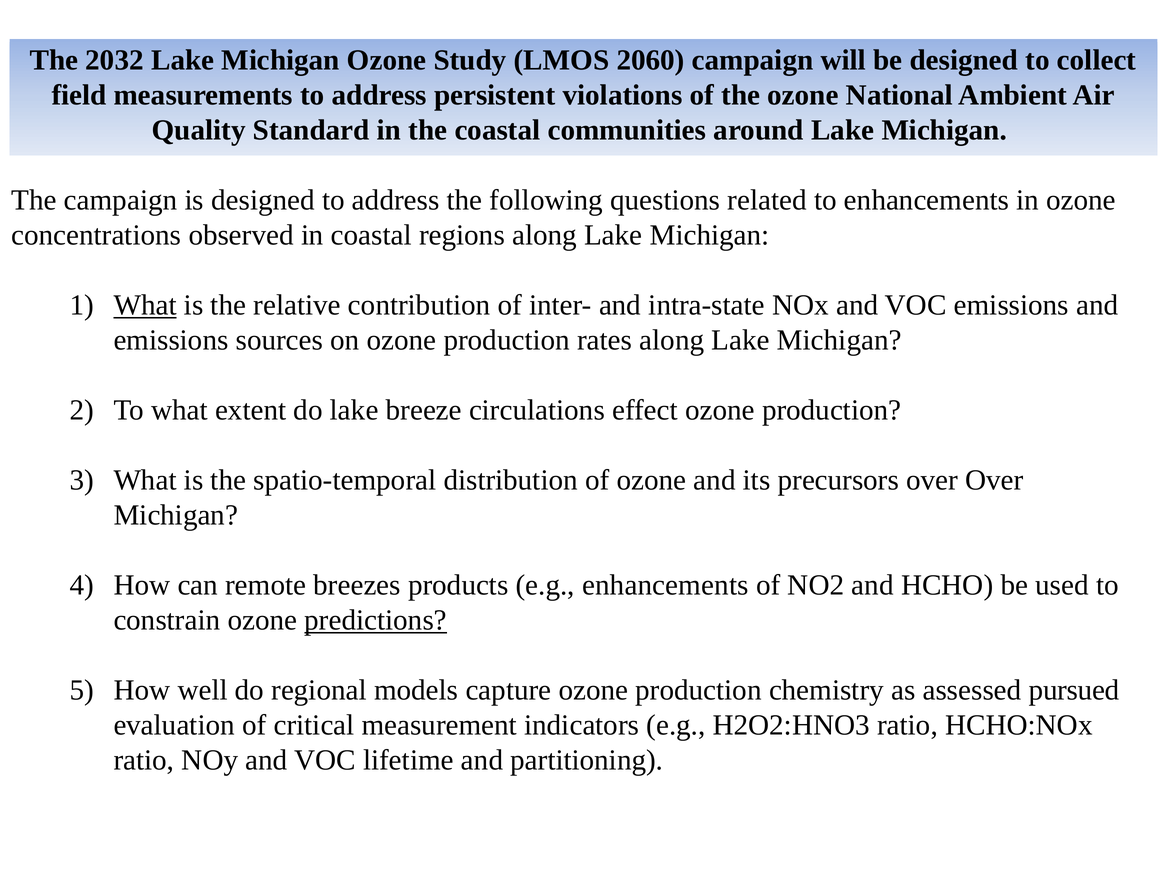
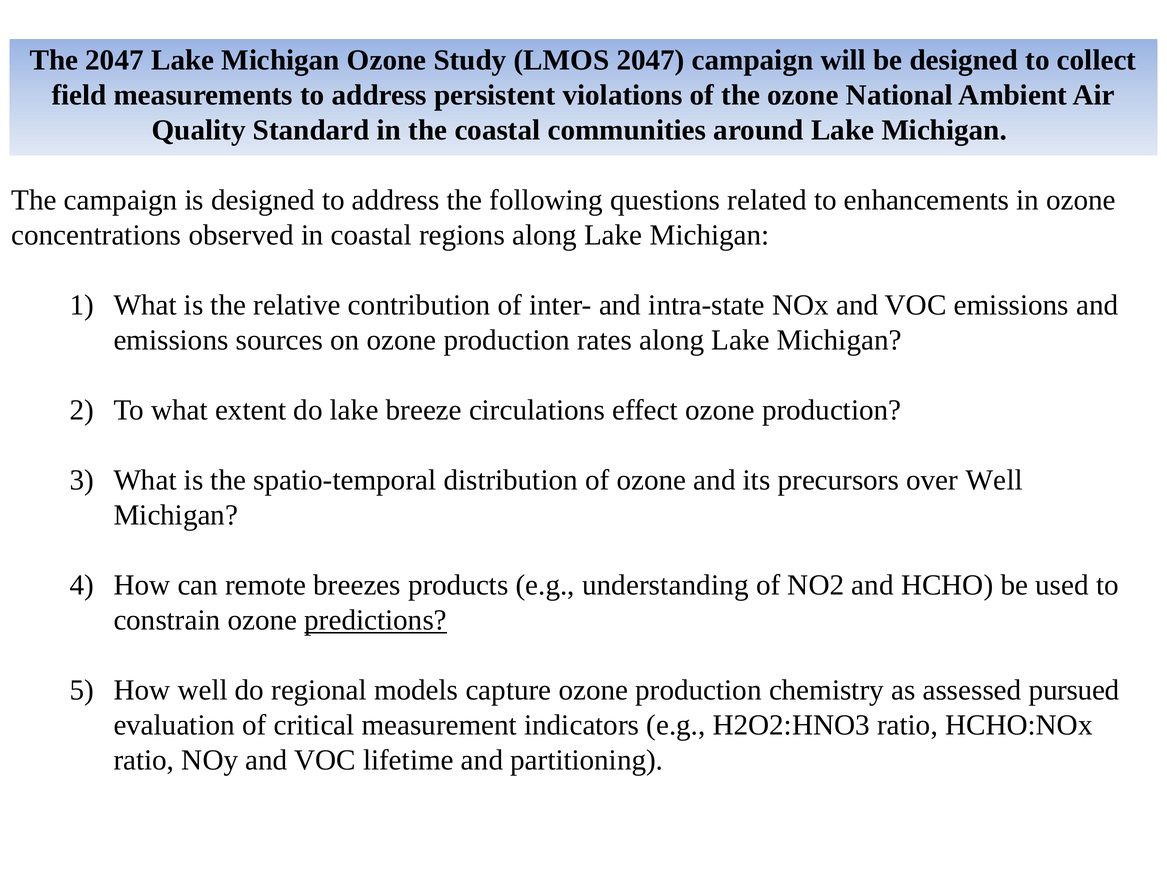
The 2032: 2032 -> 2047
LMOS 2060: 2060 -> 2047
What at (145, 305) underline: present -> none
over Over: Over -> Well
e.g enhancements: enhancements -> understanding
